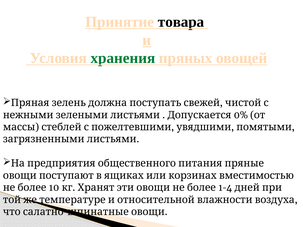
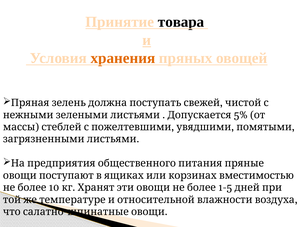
хранения colour: green -> orange
0%: 0% -> 5%
1-4: 1-4 -> 1-5
